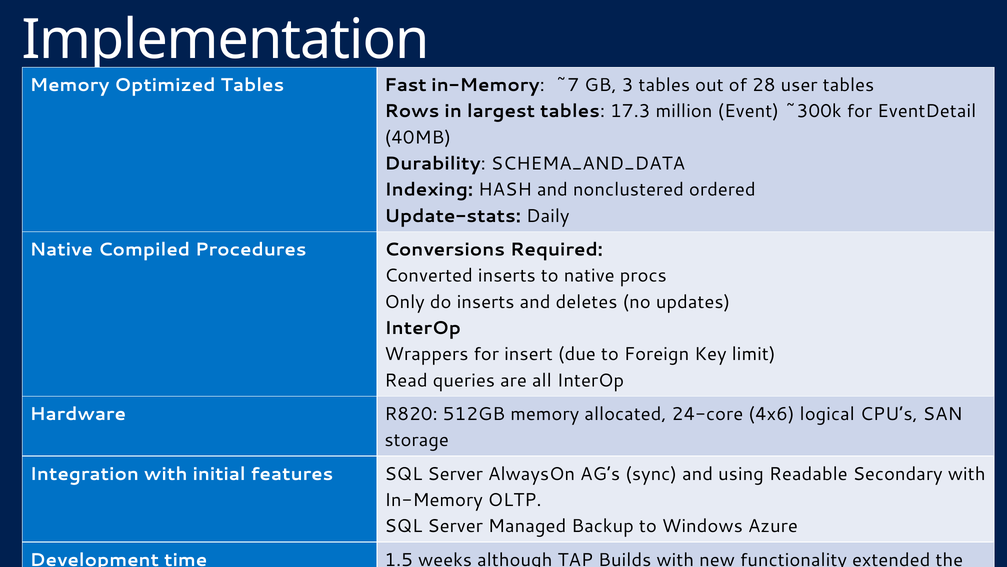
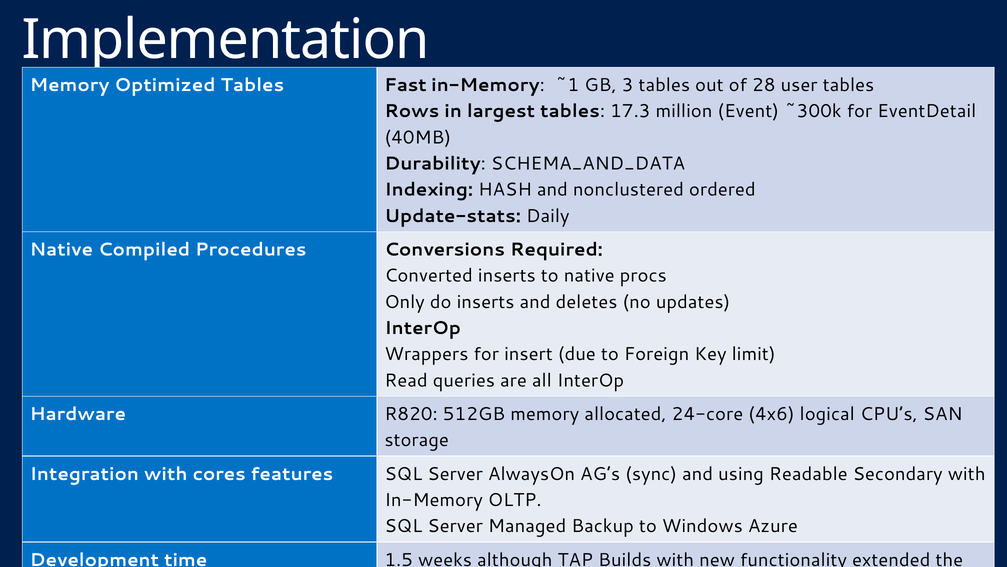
~7: ~7 -> ~1
initial: initial -> cores
